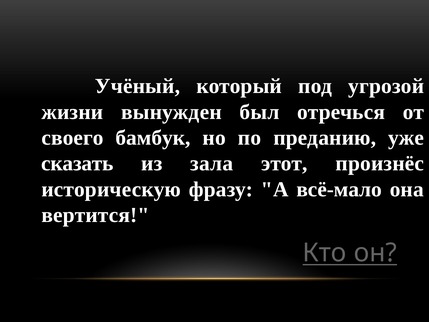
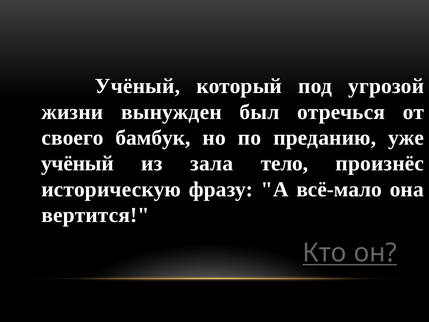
сказать at (77, 163): сказать -> учёный
этот: этот -> тело
